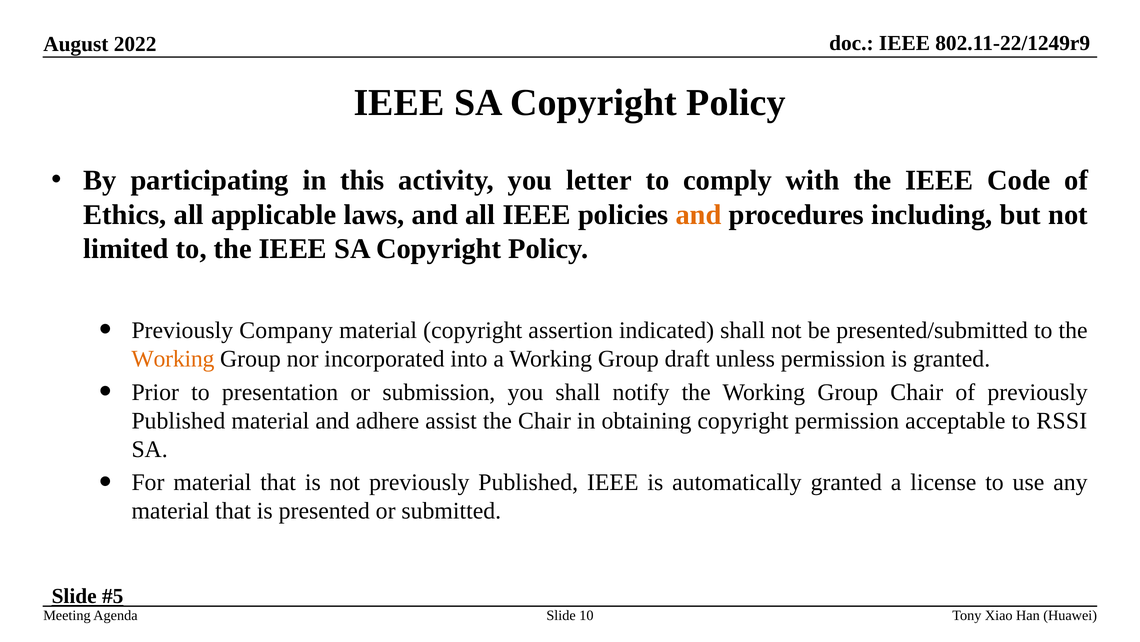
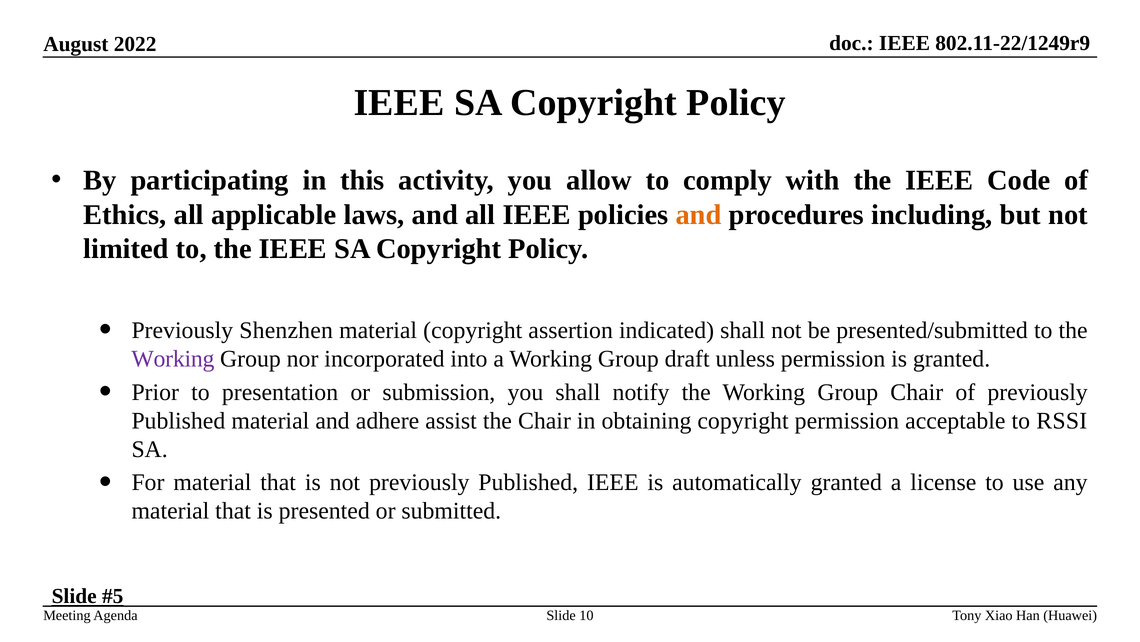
letter: letter -> allow
Company: Company -> Shenzhen
Working at (173, 358) colour: orange -> purple
